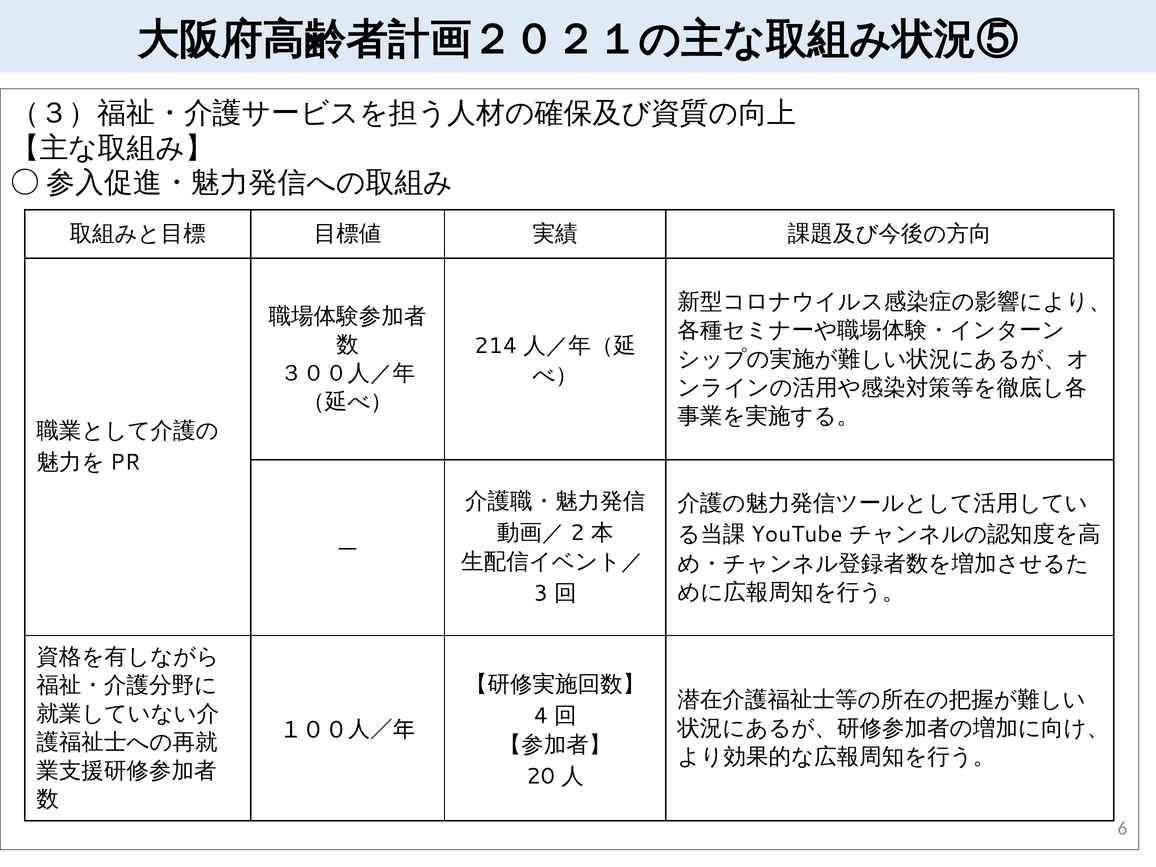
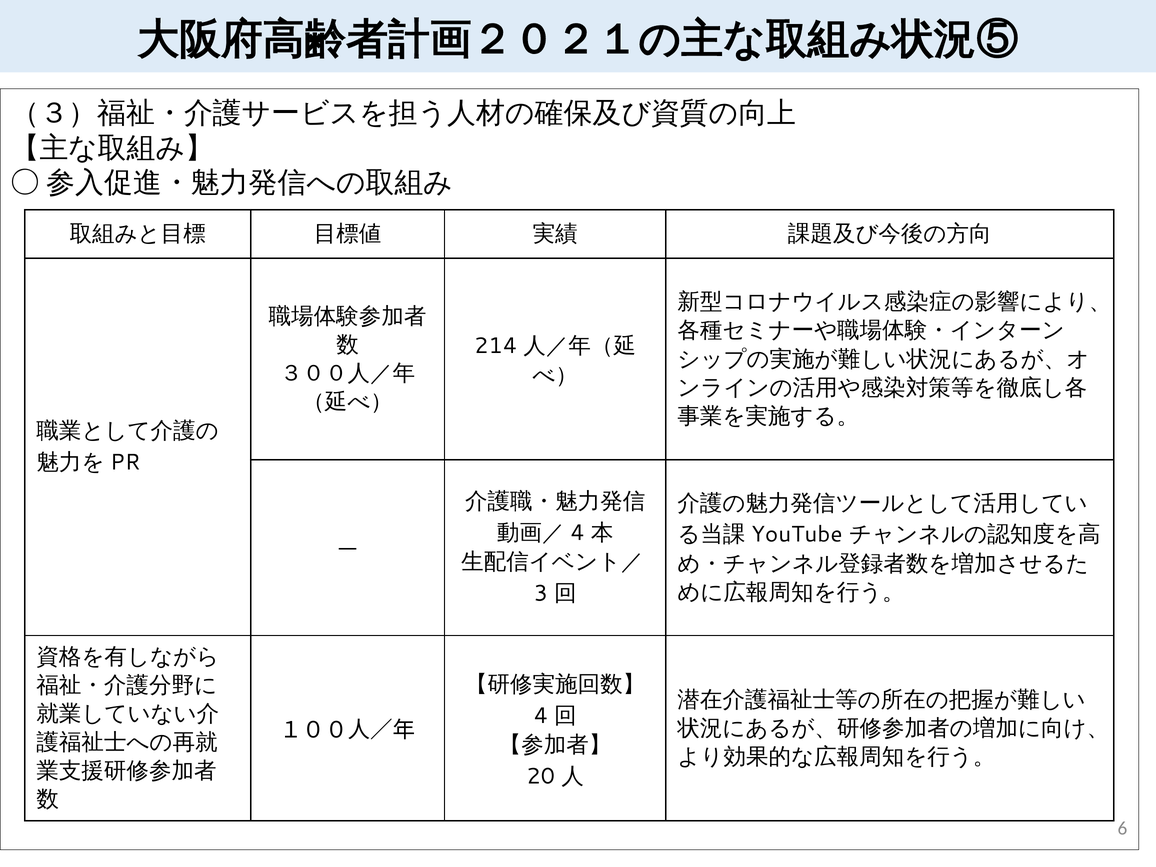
2 at (577, 533): 2 -> 4
